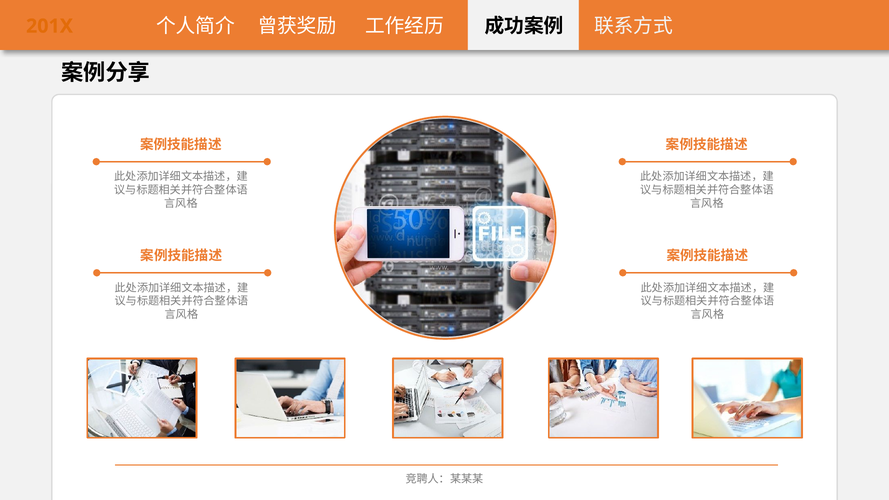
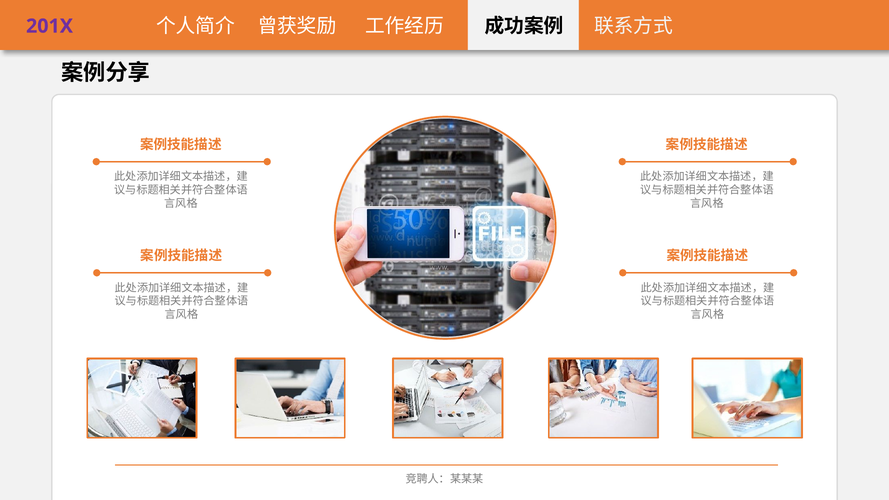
201X colour: orange -> purple
